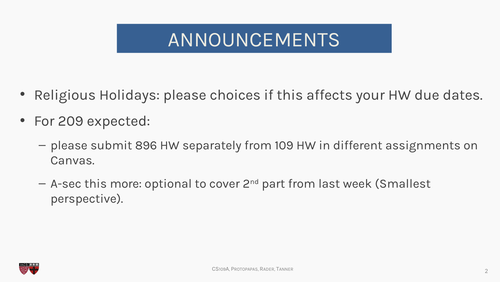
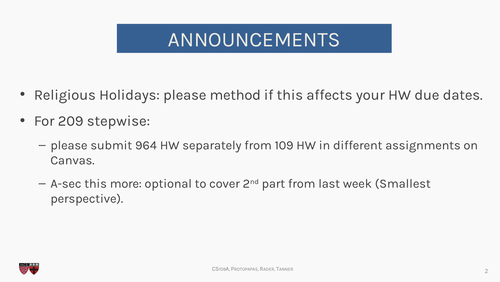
choices: choices -> method
expected: expected -> stepwise
896: 896 -> 964
